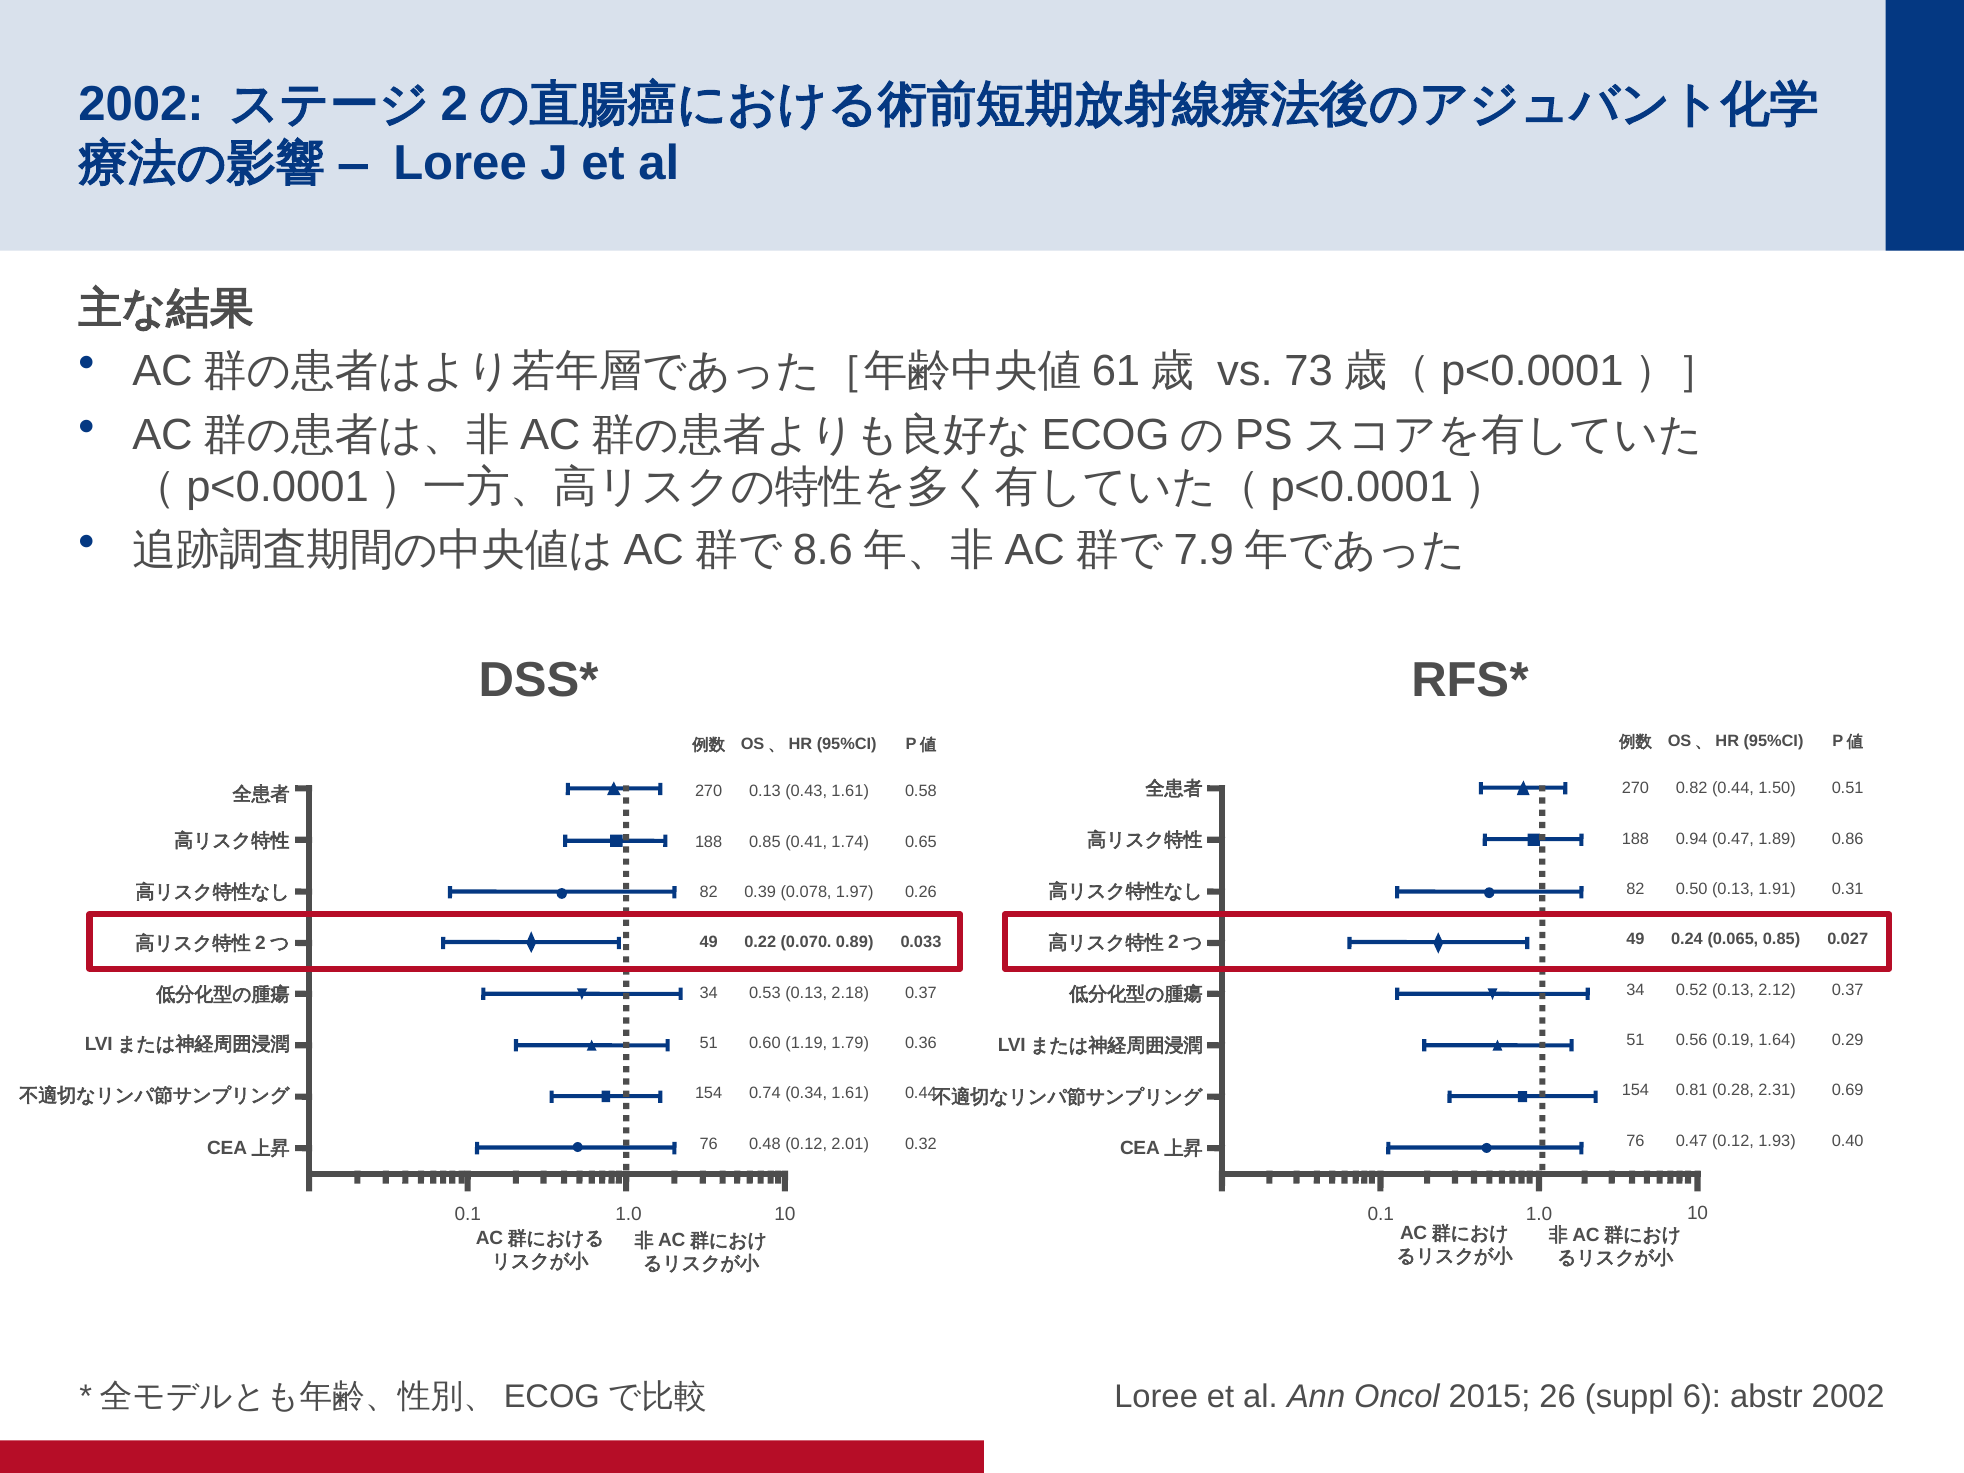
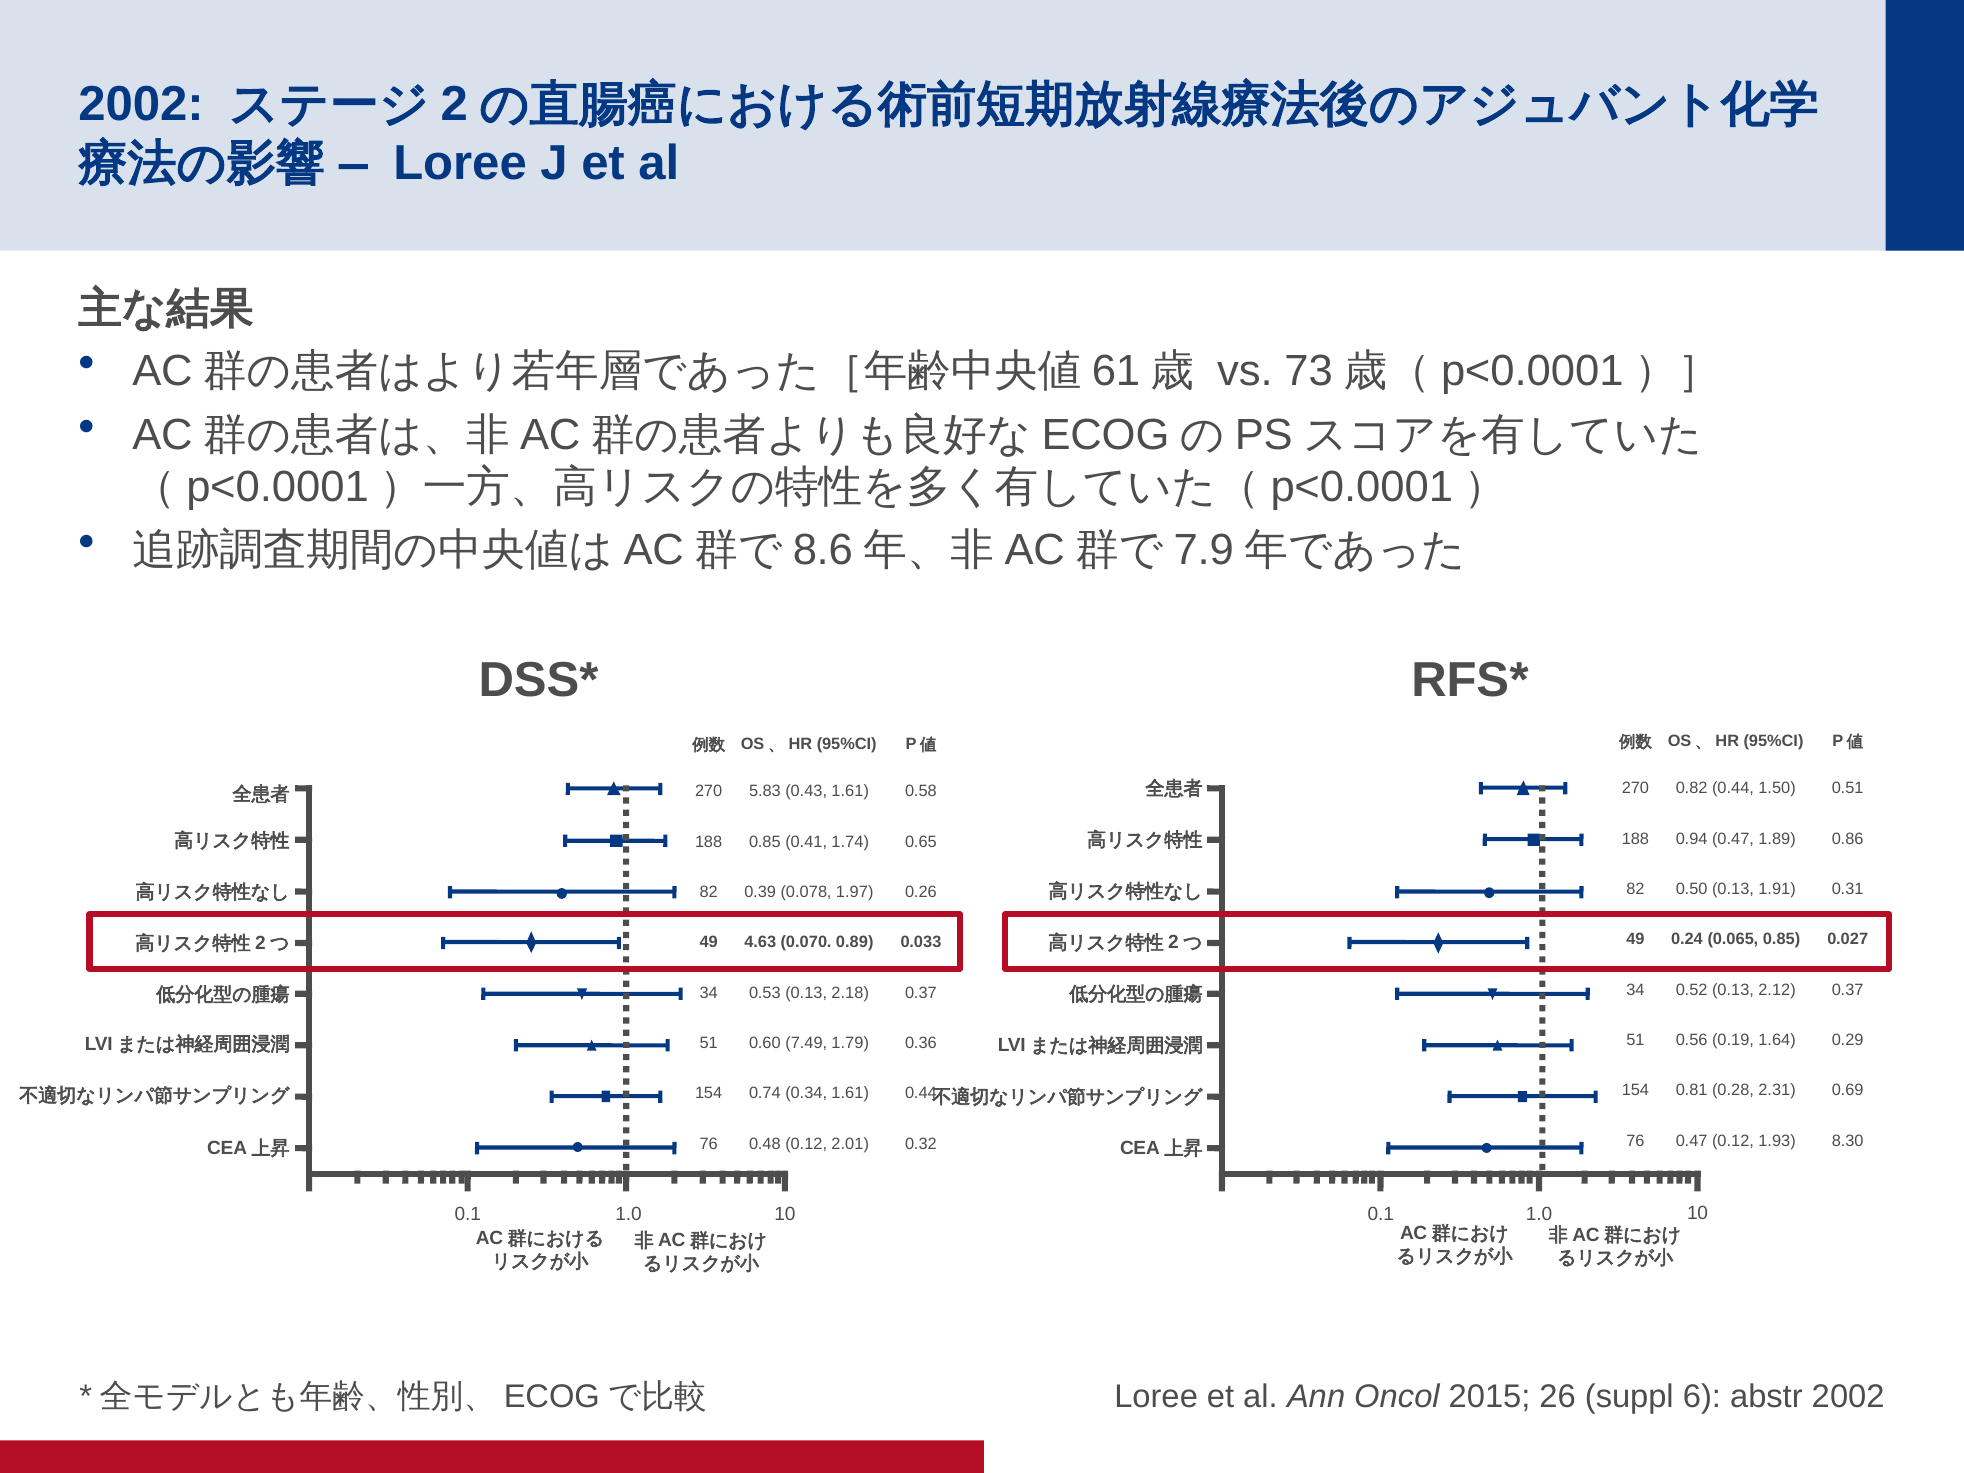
270 0.13: 0.13 -> 5.83
0.22: 0.22 -> 4.63
1.19: 1.19 -> 7.49
0.40: 0.40 -> 8.30
